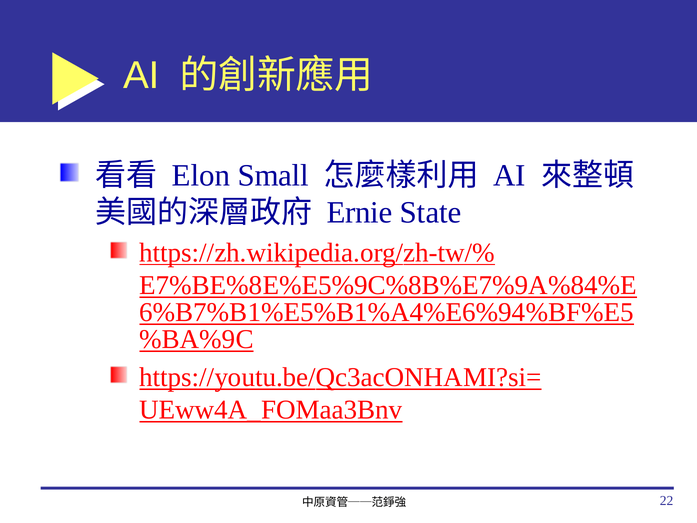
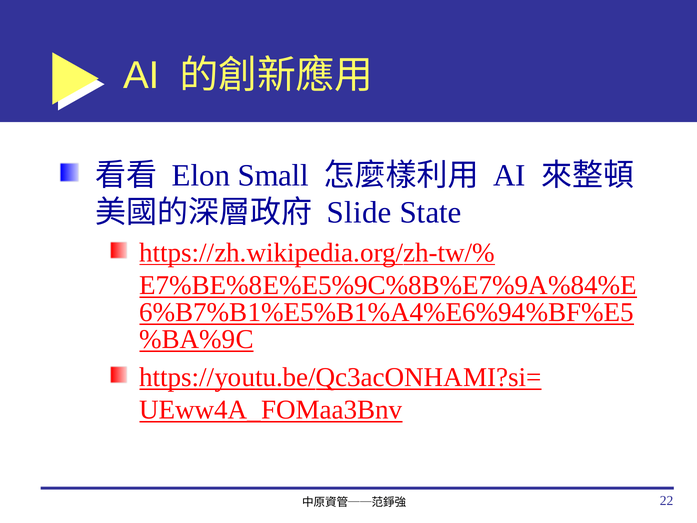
Ernie: Ernie -> Slide
